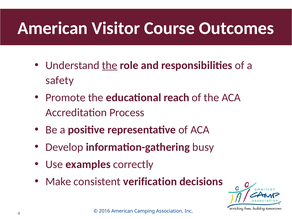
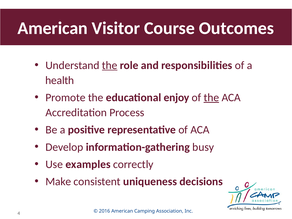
safety: safety -> health
reach: reach -> enjoy
the at (211, 98) underline: none -> present
verification: verification -> uniqueness
